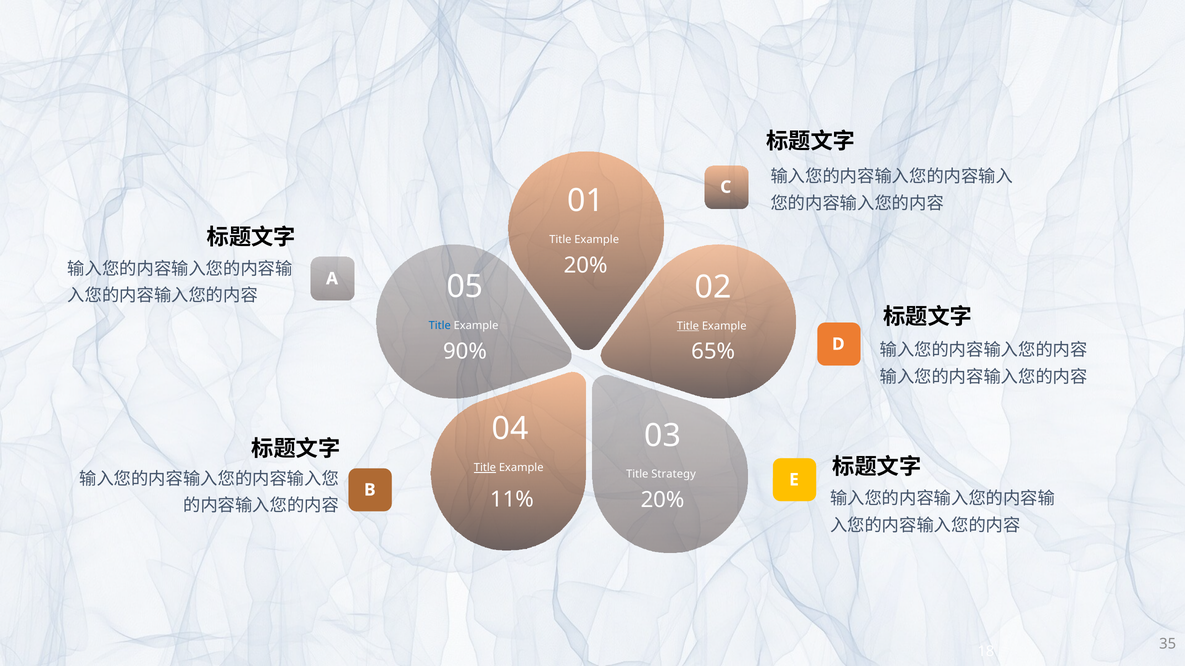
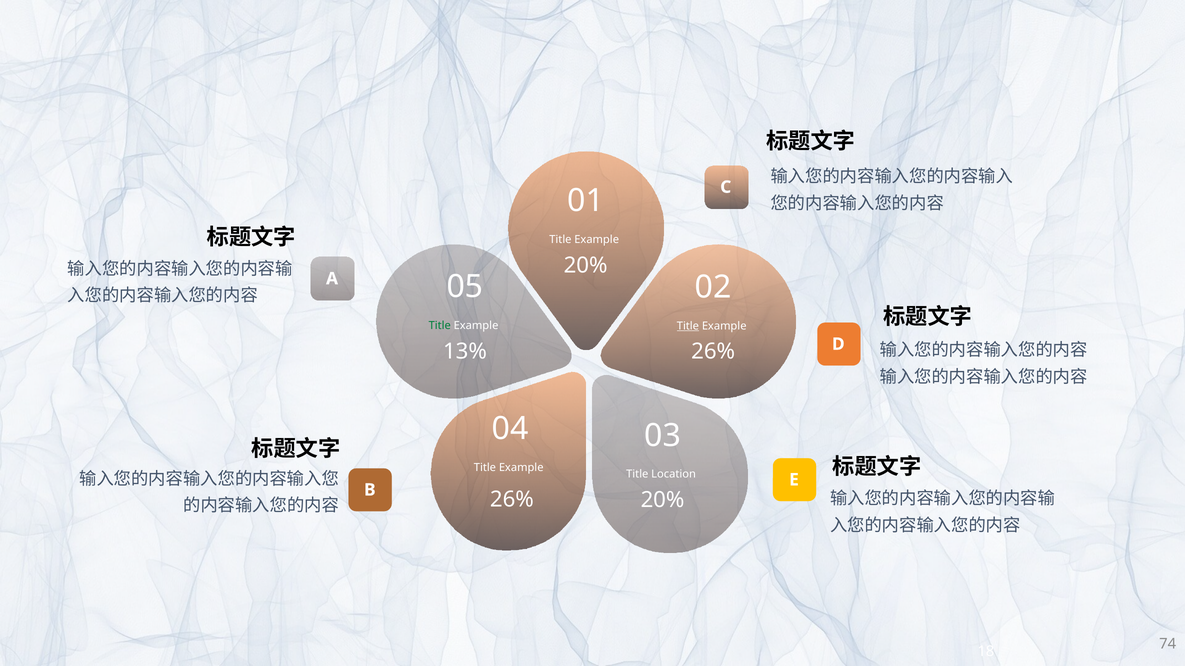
Title at (440, 326) colour: blue -> green
90%: 90% -> 13%
65% at (713, 352): 65% -> 26%
Title at (485, 468) underline: present -> none
Strategy: Strategy -> Location
11% at (512, 500): 11% -> 26%
35: 35 -> 74
